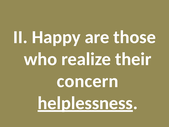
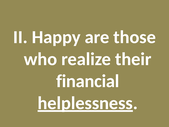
concern: concern -> financial
